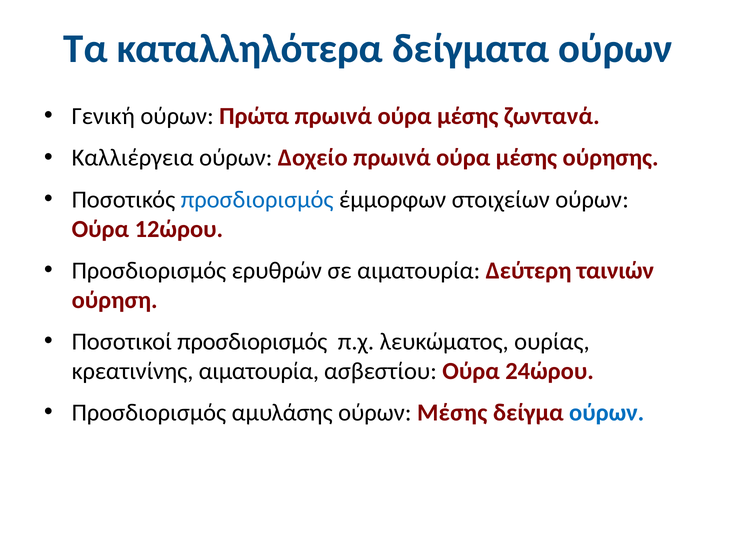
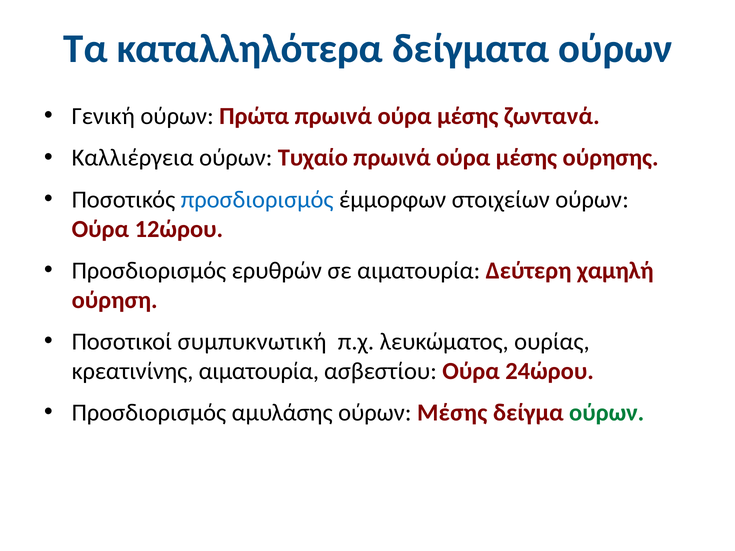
Δοχείο: Δοχείο -> Τυχαίο
ταινιών: ταινιών -> χαμηλή
Ποσοτικοί προσδιορισμός: προσδιορισμός -> συμπυκνωτική
ούρων at (607, 413) colour: blue -> green
